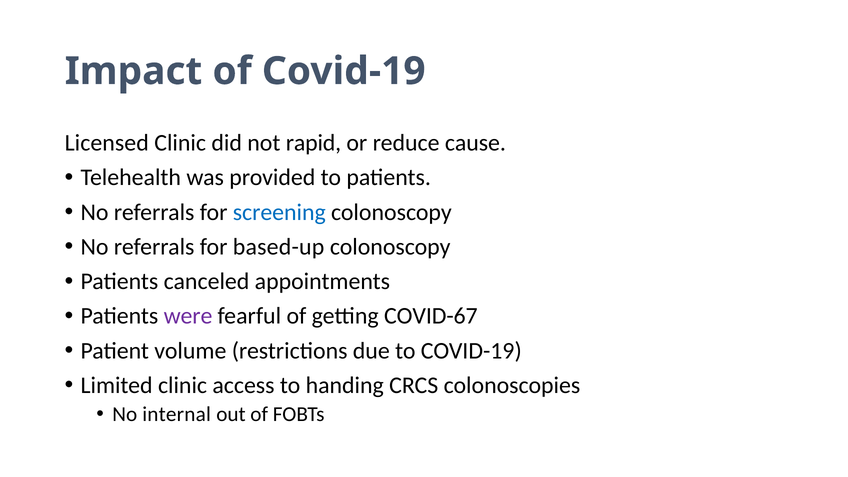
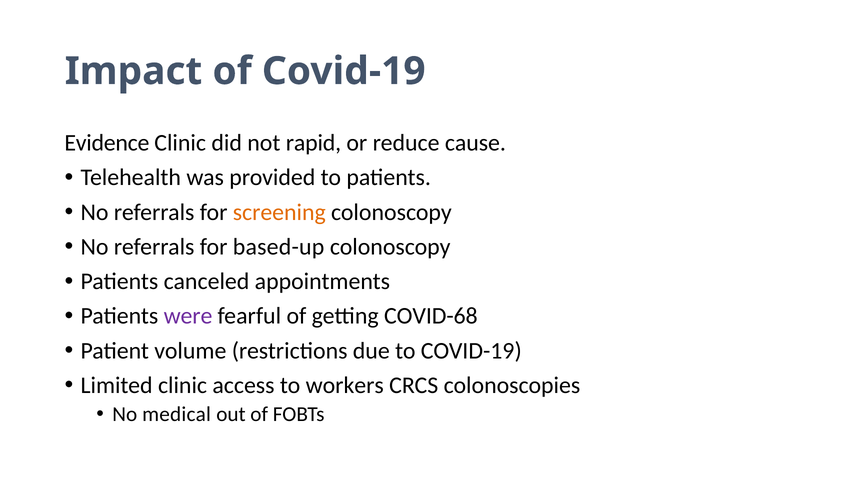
Licensed: Licensed -> Evidence
screening colour: blue -> orange
COVID-67: COVID-67 -> COVID-68
handing: handing -> workers
internal: internal -> medical
